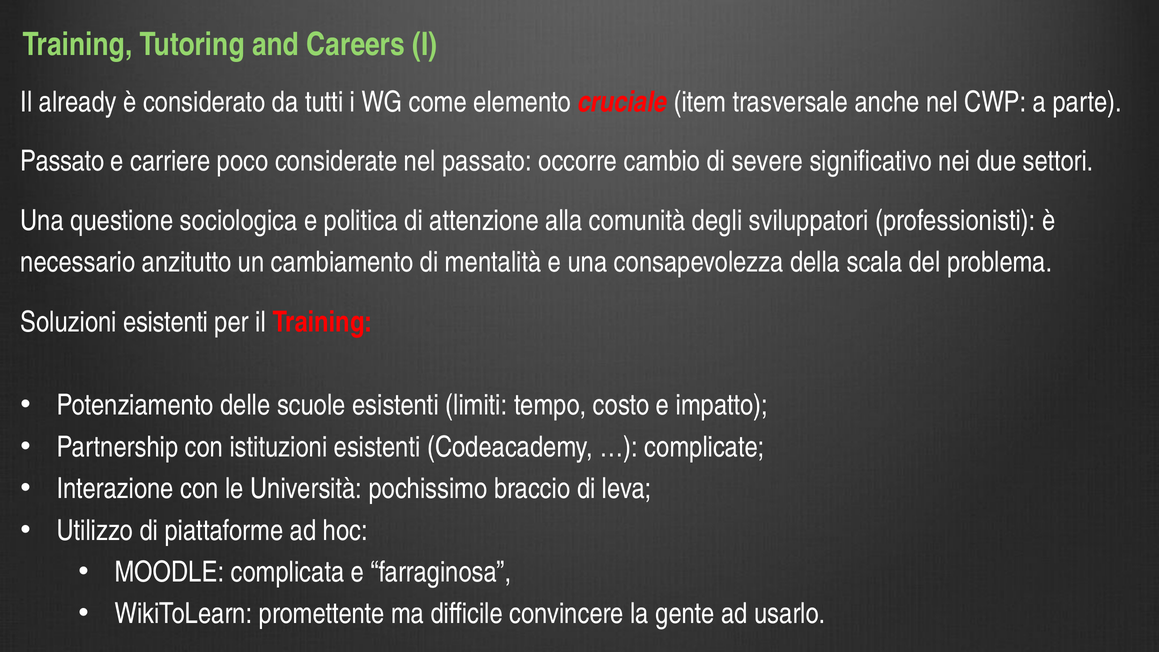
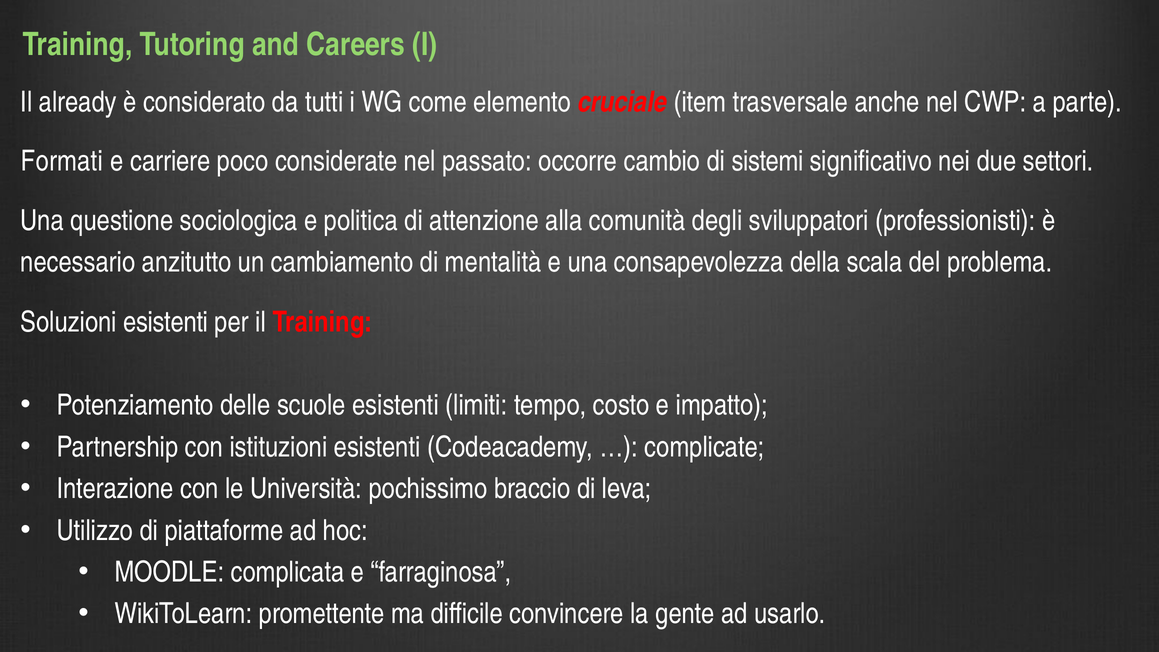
Passato at (62, 161): Passato -> Formati
severe: severe -> sistemi
